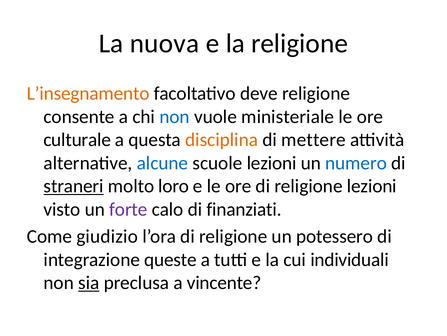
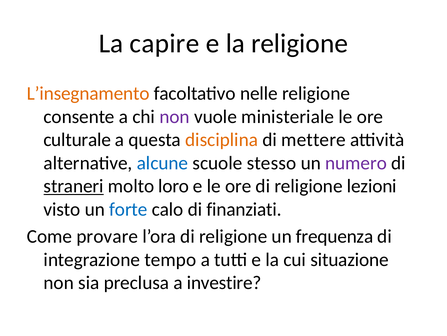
nuova: nuova -> capire
deve: deve -> nelle
non at (175, 116) colour: blue -> purple
scuole lezioni: lezioni -> stesso
numero colour: blue -> purple
forte colour: purple -> blue
giudizio: giudizio -> provare
potessero: potessero -> frequenza
queste: queste -> tempo
individuali: individuali -> situazione
sia underline: present -> none
vincente: vincente -> investire
